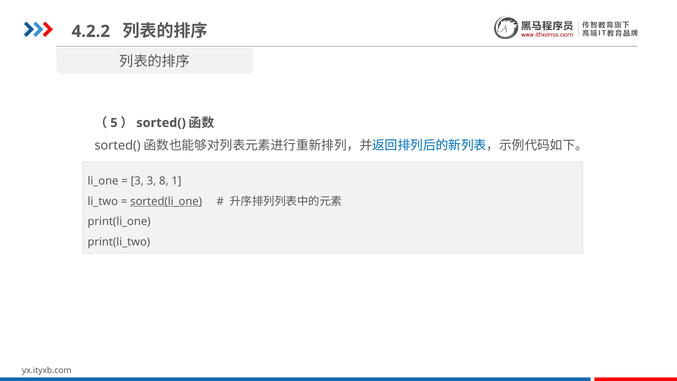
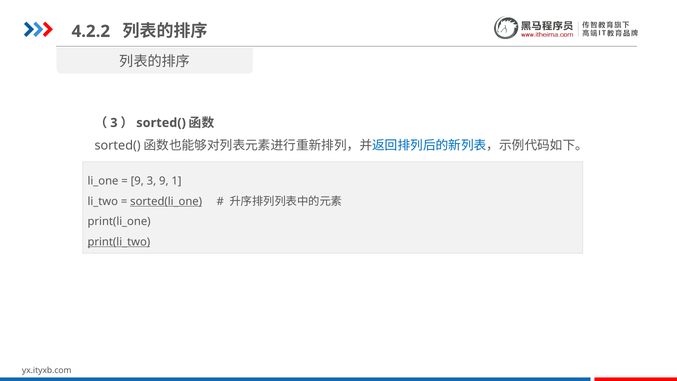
5 at (114, 123): 5 -> 3
3 at (137, 181): 3 -> 9
3 8: 8 -> 9
print(li_two underline: none -> present
